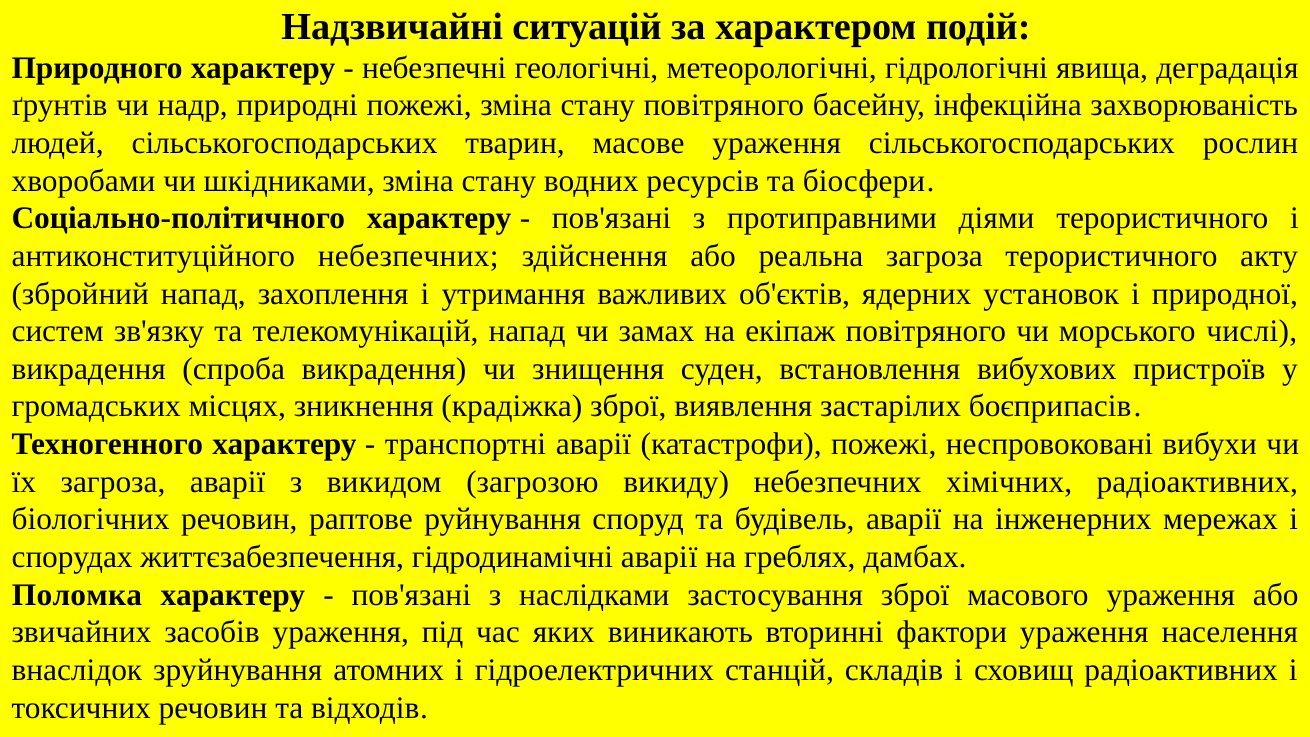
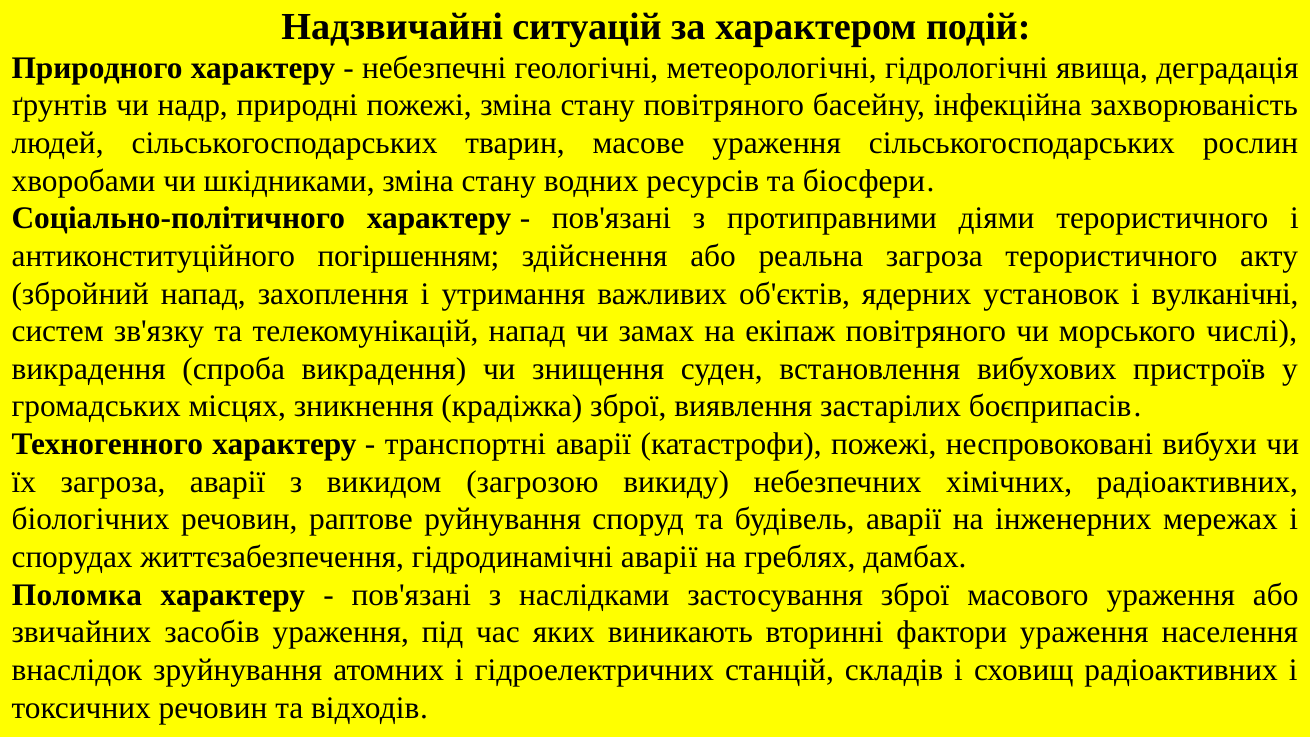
антиконституційного небезпечних: небезпечних -> погіршенням
природної: природної -> вулканічні
